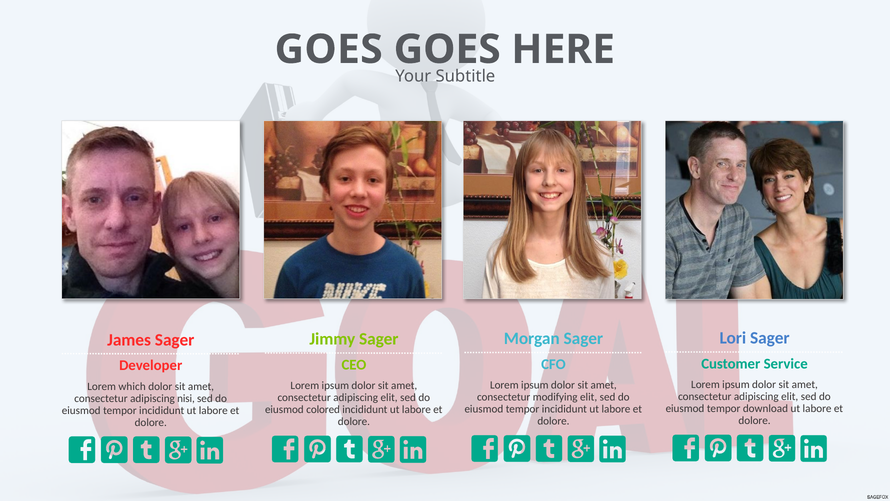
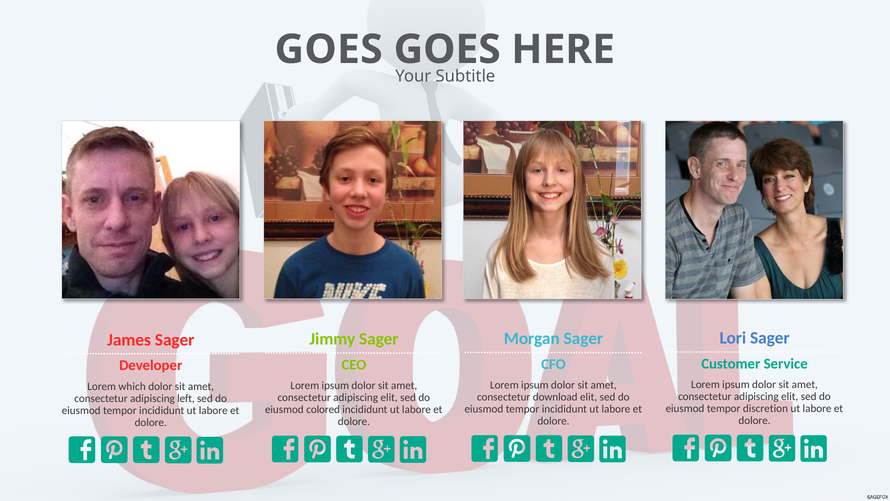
modifying: modifying -> download
nisi: nisi -> left
download: download -> discretion
